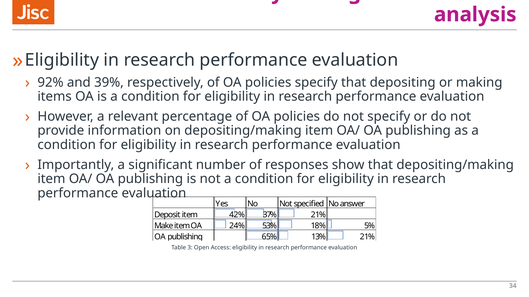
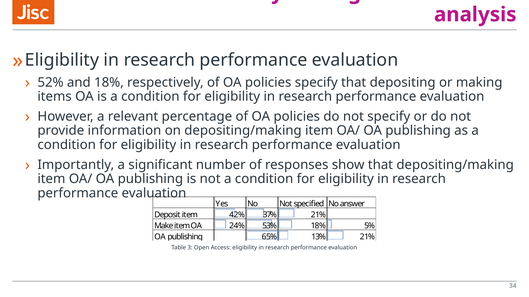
92%: 92% -> 52%
and 39%: 39% -> 18%
